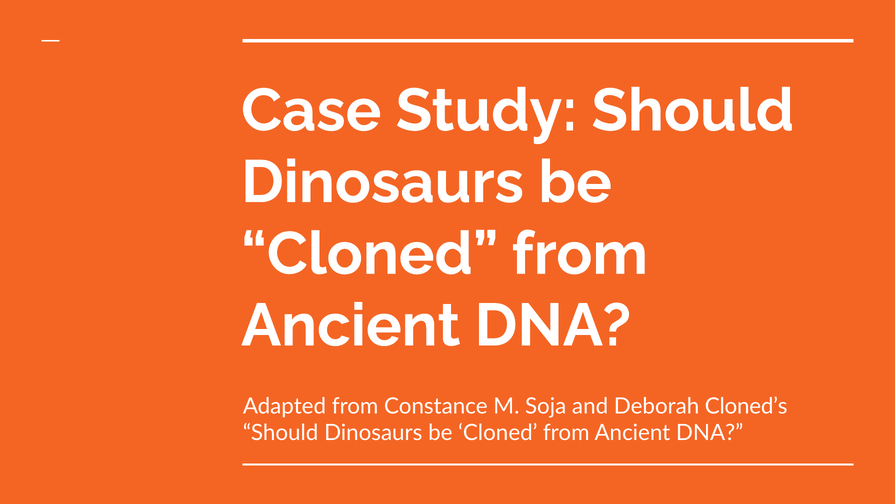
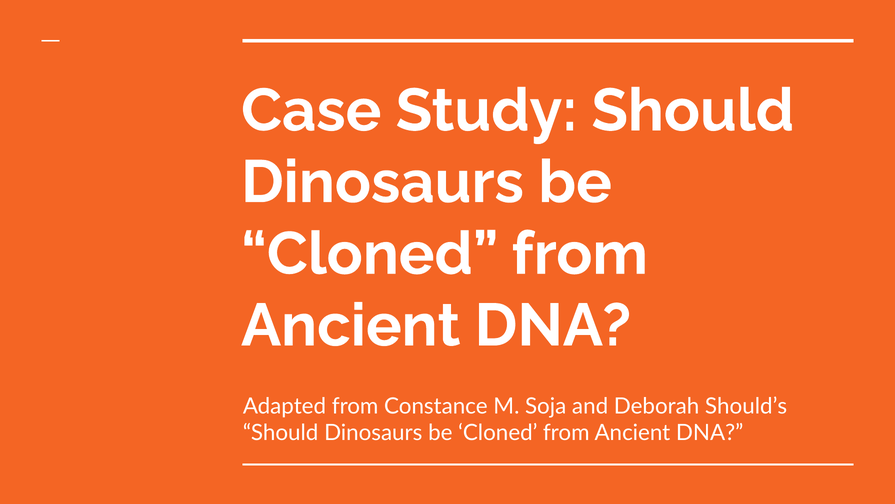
Cloned’s: Cloned’s -> Should’s
